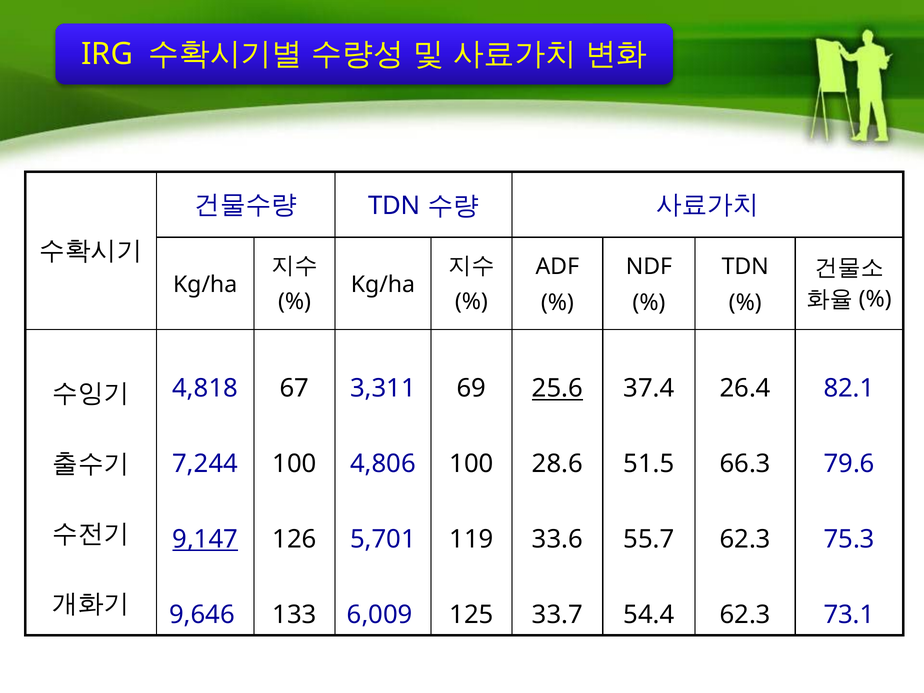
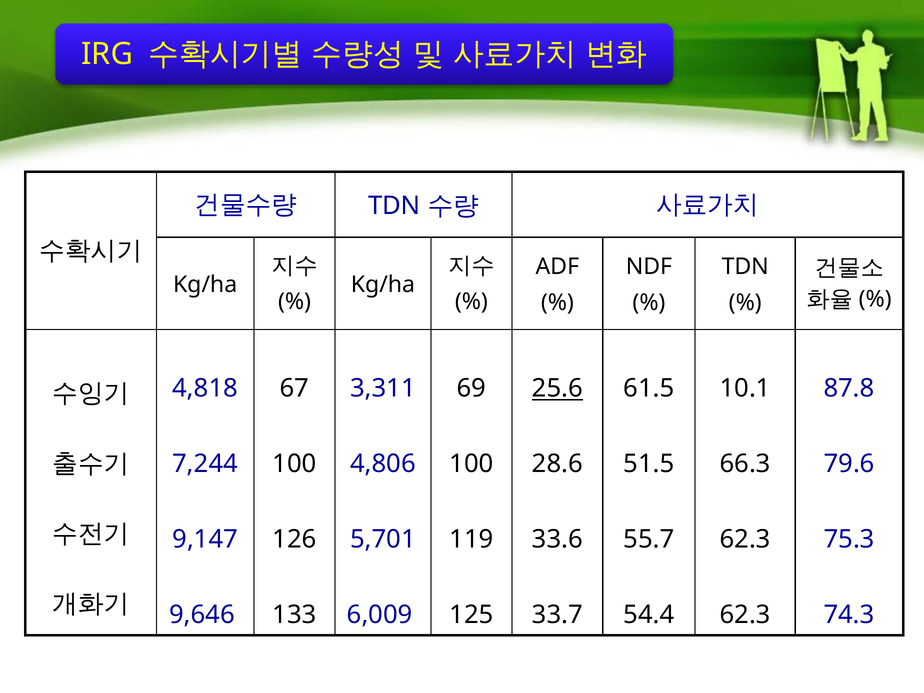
37.4: 37.4 -> 61.5
26.4: 26.4 -> 10.1
82.1: 82.1 -> 87.8
9,147 underline: present -> none
73.1: 73.1 -> 74.3
